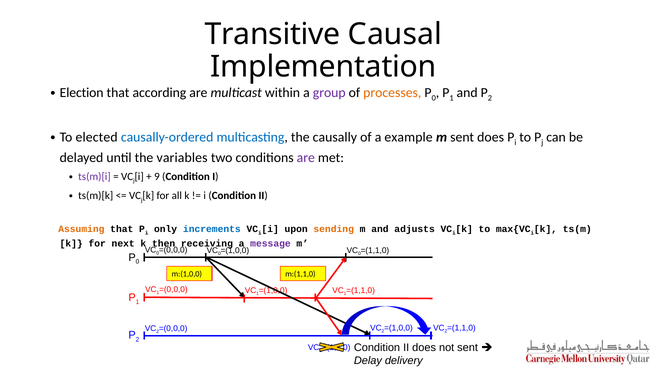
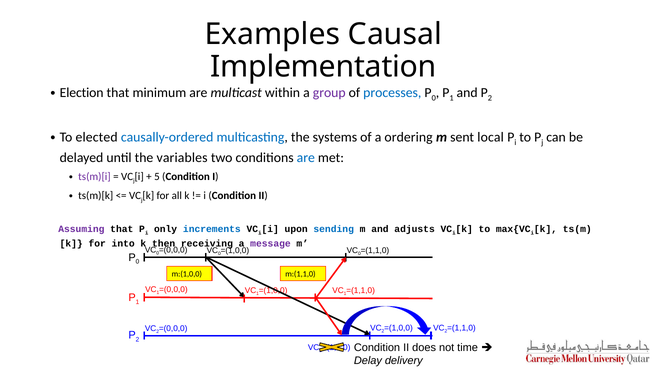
Transitive: Transitive -> Examples
according: according -> minimum
processes colour: orange -> blue
causally: causally -> systems
example: example -> ordering
sent does: does -> local
are at (306, 158) colour: purple -> blue
9: 9 -> 5
Assuming colour: orange -> purple
sending colour: orange -> blue
next: next -> into
not sent: sent -> time
